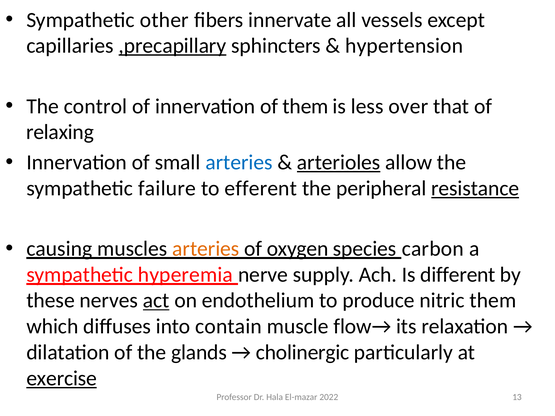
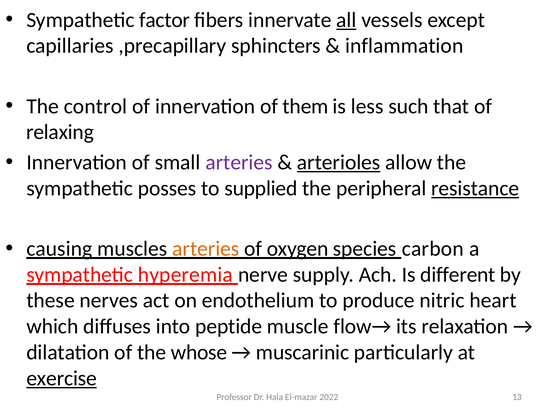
other: other -> factor
all underline: none -> present
,precapillary underline: present -> none
hypertension: hypertension -> inflammation
over: over -> such
arteries at (239, 163) colour: blue -> purple
failure: failure -> posses
efferent: efferent -> supplied
act underline: present -> none
nitric them: them -> heart
contain: contain -> peptide
glands: glands -> whose
cholinergic: cholinergic -> muscarinic
